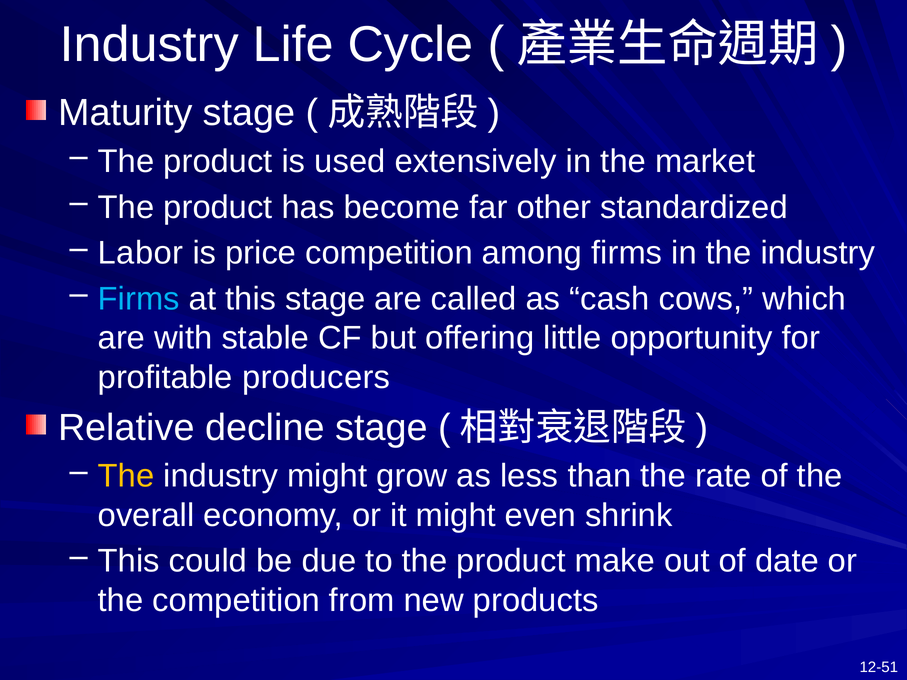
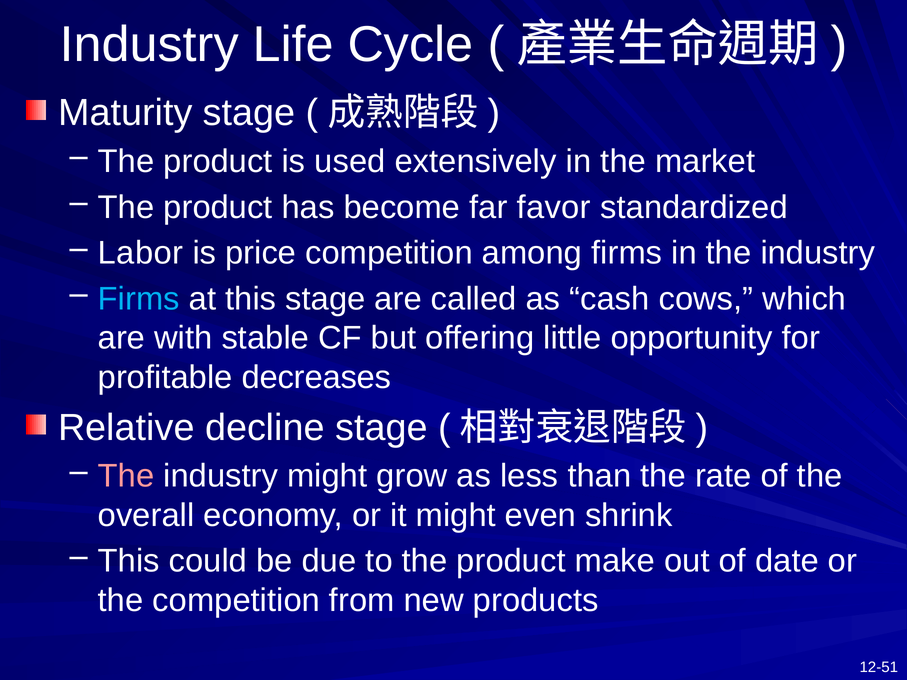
other: other -> favor
producers: producers -> decreases
The at (126, 476) colour: yellow -> pink
